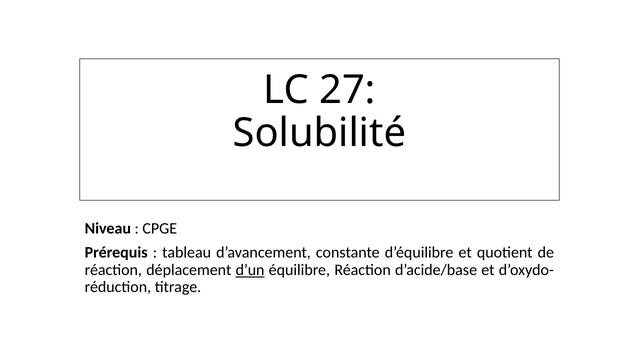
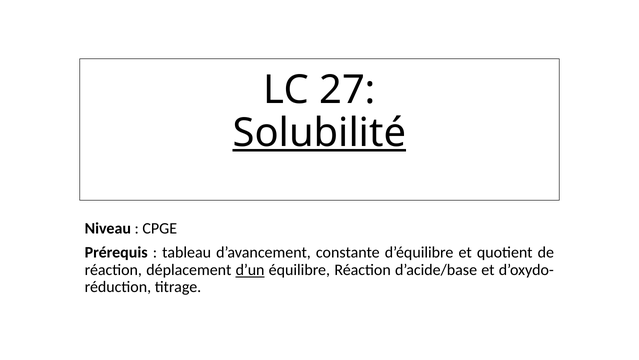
Solubilité underline: none -> present
